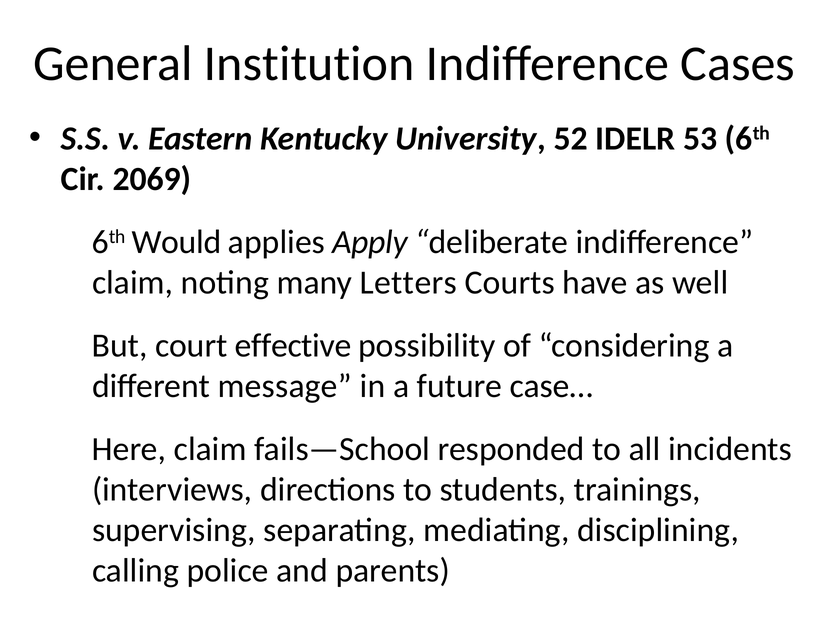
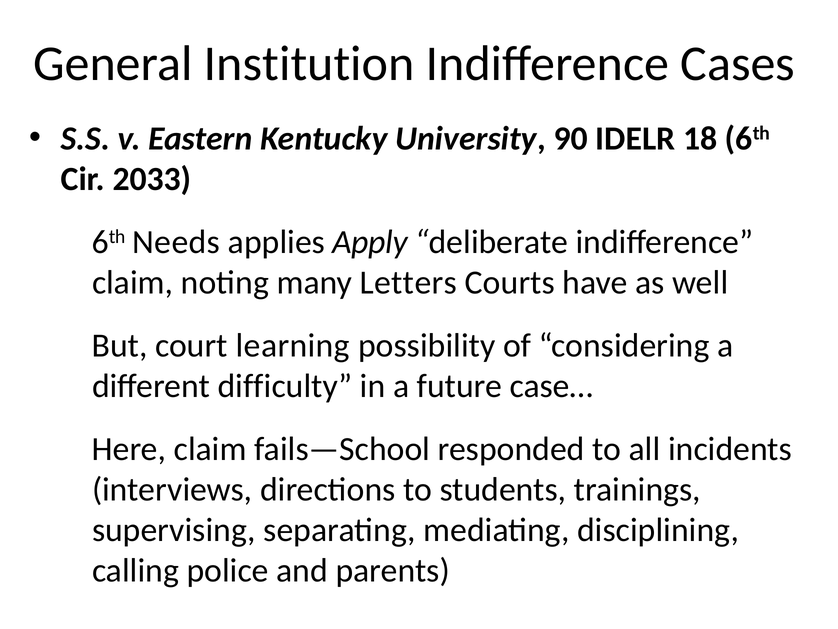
52: 52 -> 90
53: 53 -> 18
2069: 2069 -> 2033
Would: Would -> Needs
effective: effective -> learning
message: message -> difficulty
